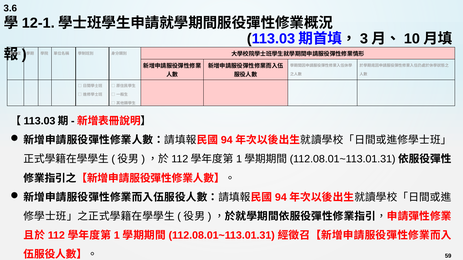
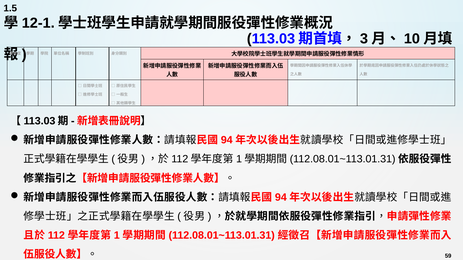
3.6: 3.6 -> 1.5
